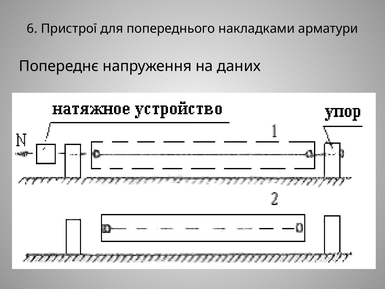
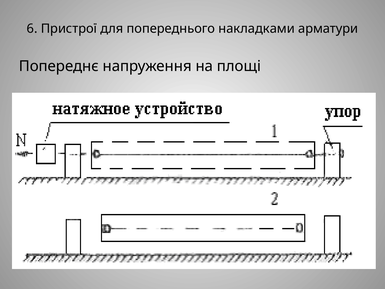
даних: даних -> площі
